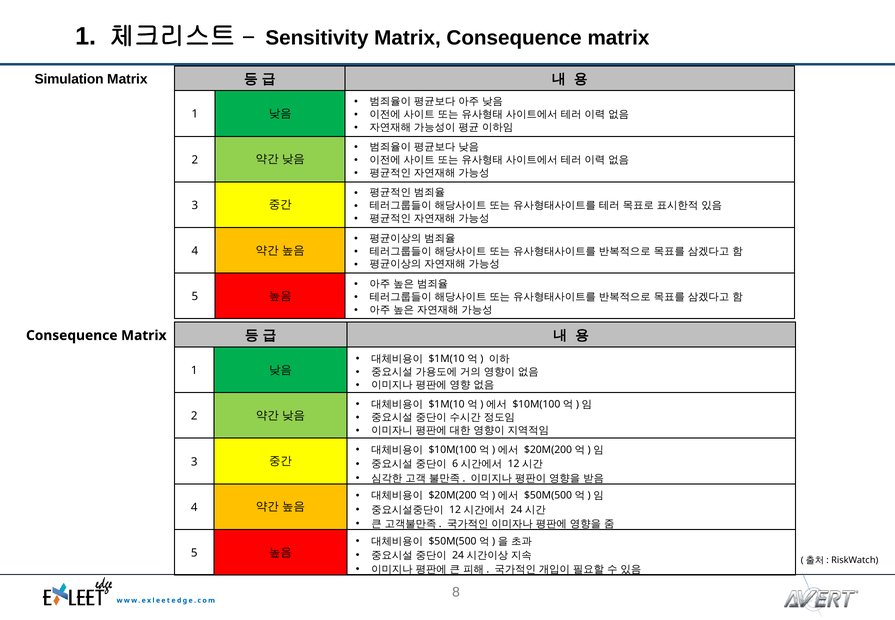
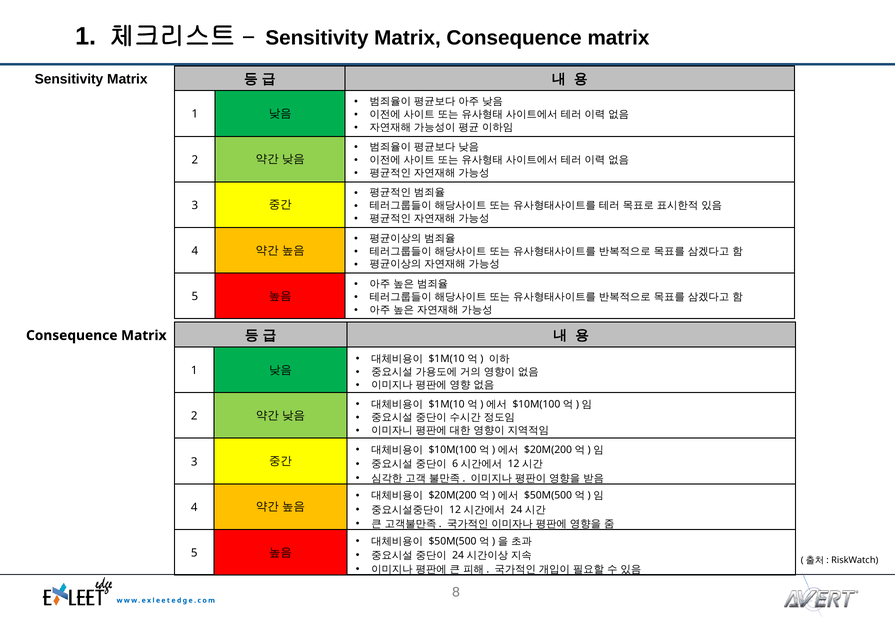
Simulation at (69, 79): Simulation -> Sensitivity
